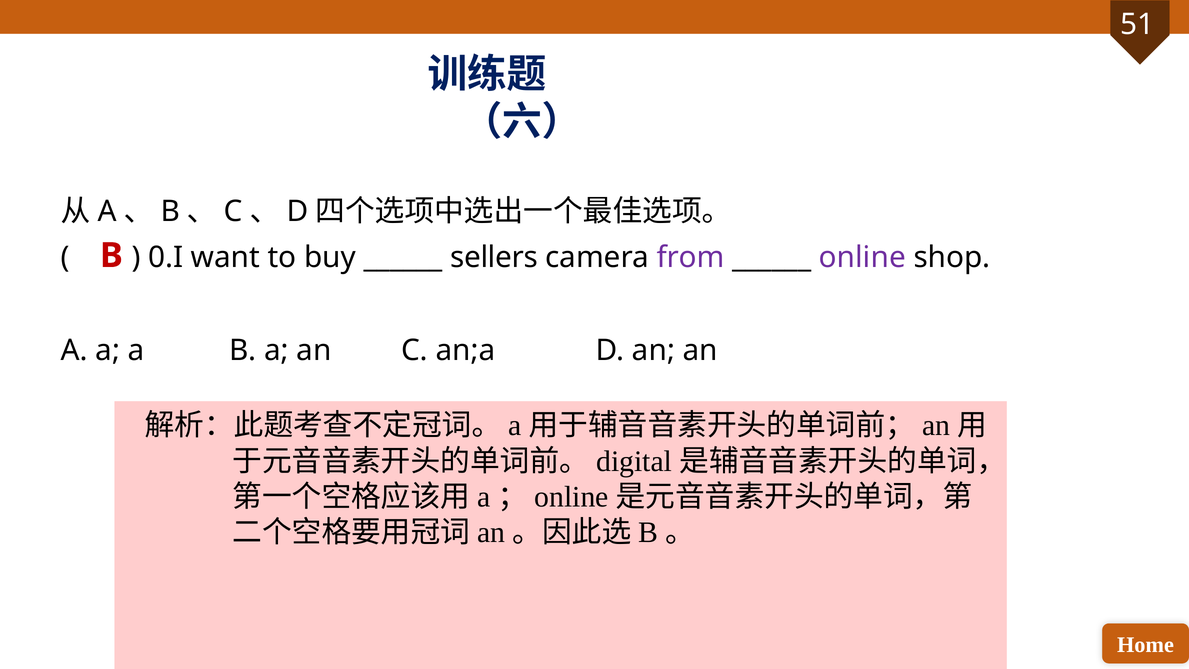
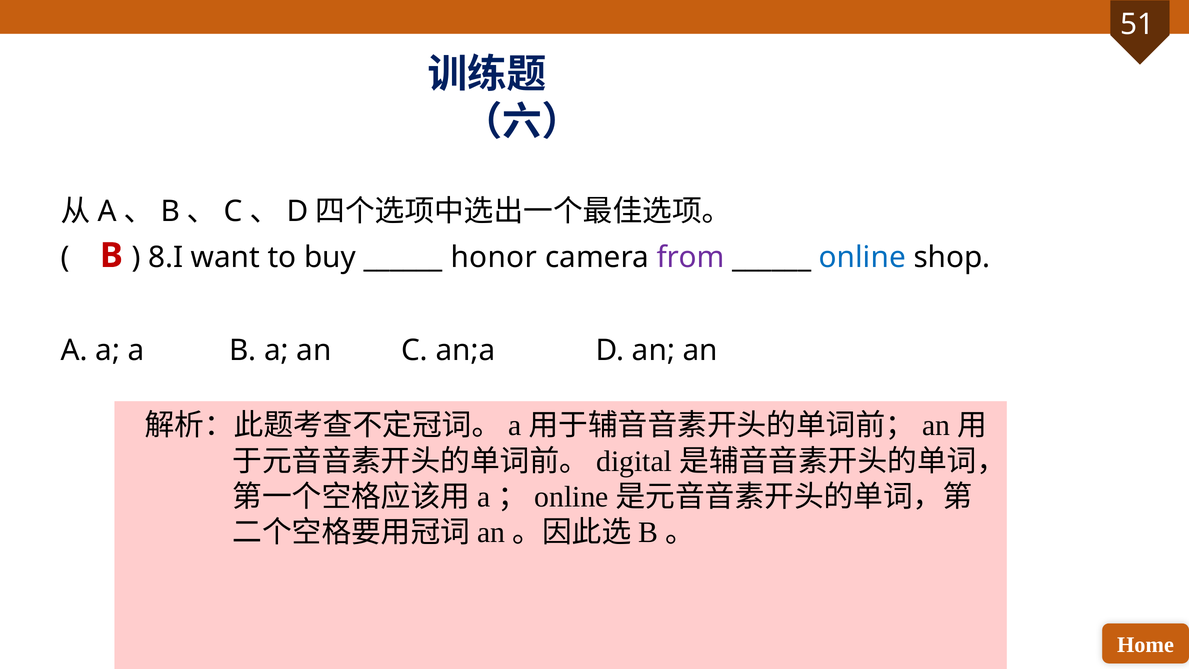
0.I: 0.I -> 8.I
sellers: sellers -> honor
online colour: purple -> blue
